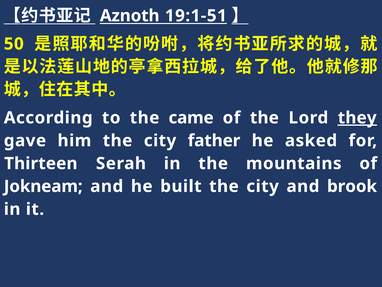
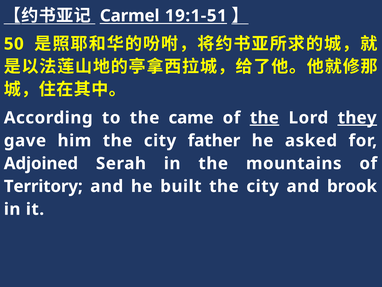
Aznoth: Aznoth -> Carmel
the at (264, 118) underline: none -> present
Thirteen: Thirteen -> Adjoined
Jokneam: Jokneam -> Territory
